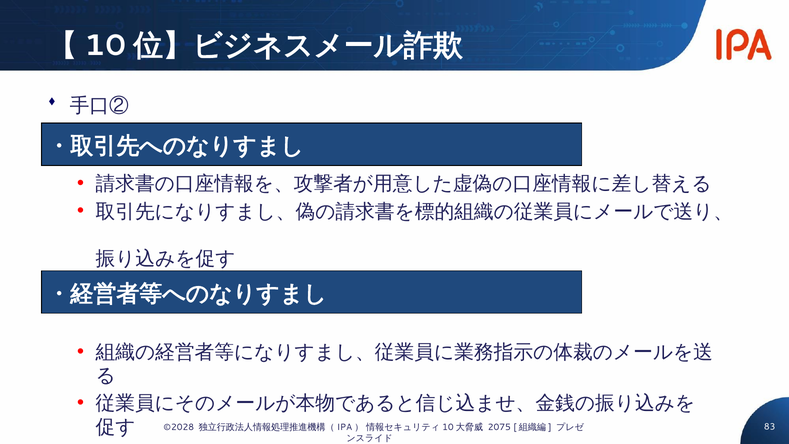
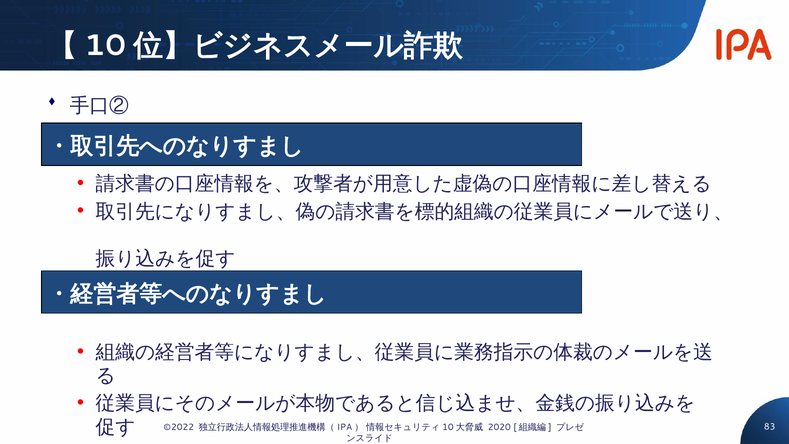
©2028: ©2028 -> ©2022
2075: 2075 -> 2020
